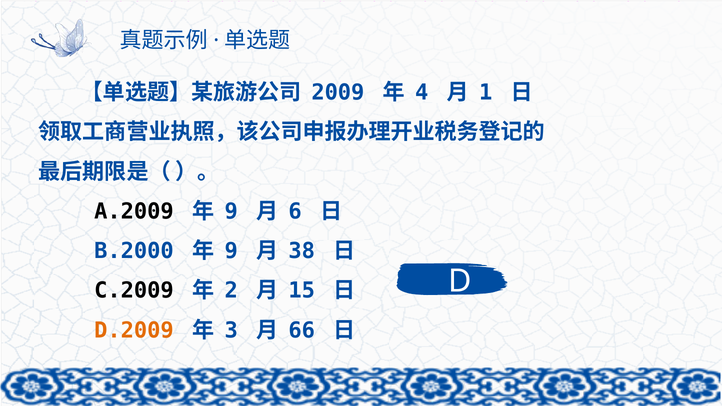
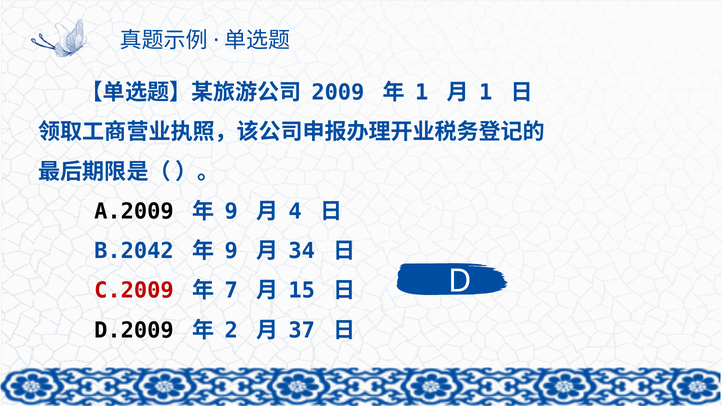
4 at (422, 92): 4 -> 1
6: 6 -> 4
B.2000: B.2000 -> B.2042
38: 38 -> 34
C.2009 colour: black -> red
2: 2 -> 7
D.2009 colour: orange -> black
3: 3 -> 2
66: 66 -> 37
